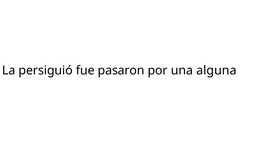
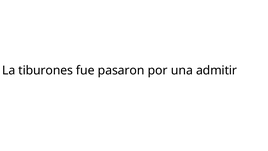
persiguió: persiguió -> tiburones
alguna: alguna -> admitir
